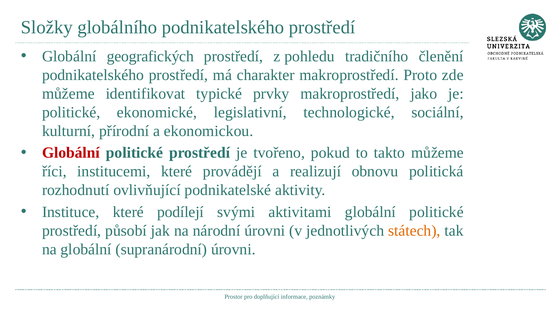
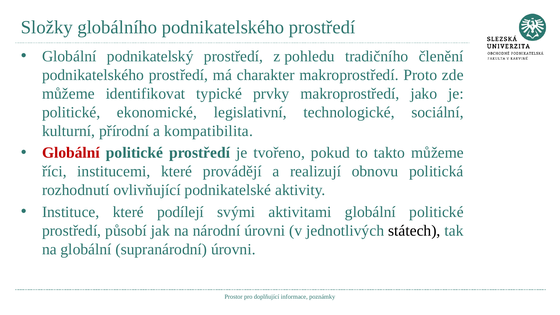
geografických: geografických -> podnikatelský
ekonomickou: ekonomickou -> kompatibilita
státech colour: orange -> black
